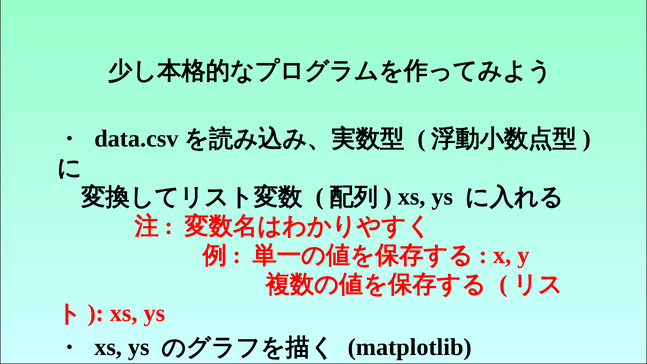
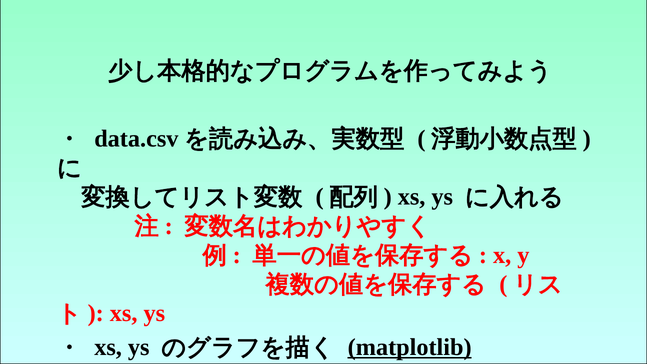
matplotlib underline: none -> present
